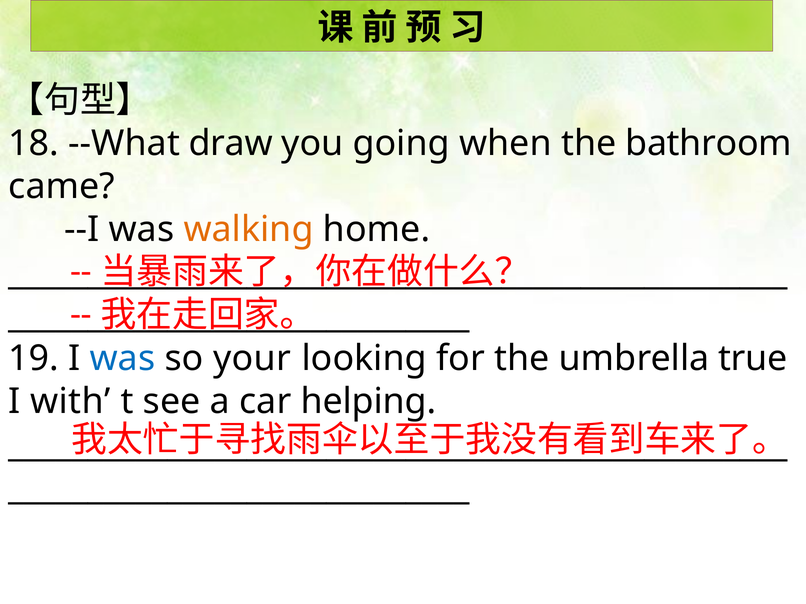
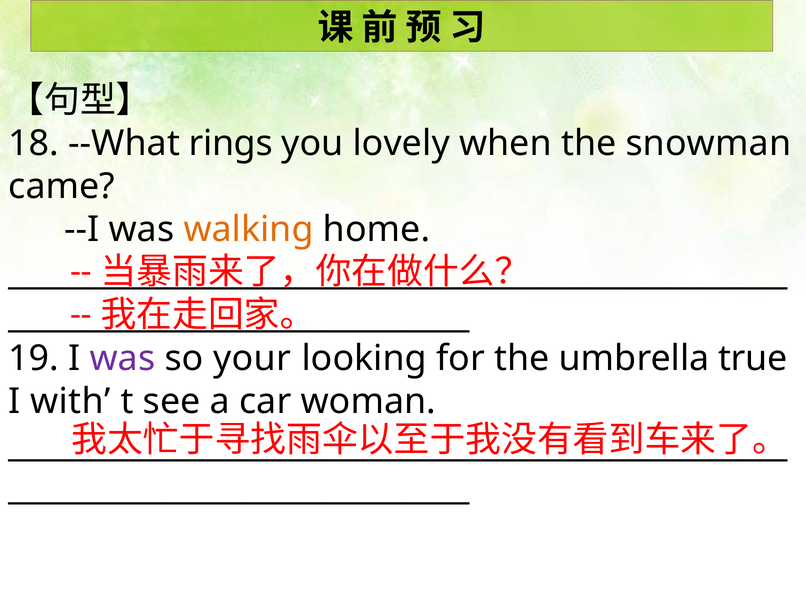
draw: draw -> rings
going: going -> lovely
bathroom: bathroom -> snowman
was at (122, 359) colour: blue -> purple
helping: helping -> woman
